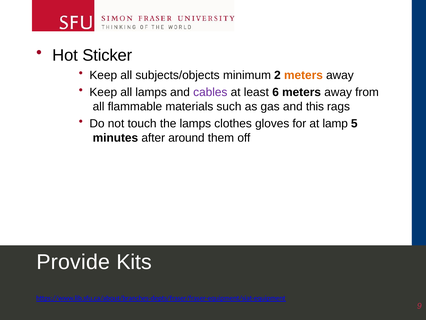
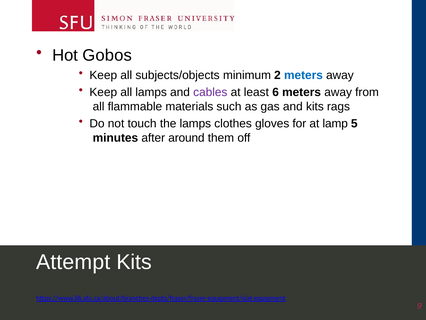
Sticker: Sticker -> Gobos
meters at (303, 75) colour: orange -> blue
and this: this -> kits
Provide: Provide -> Attempt
